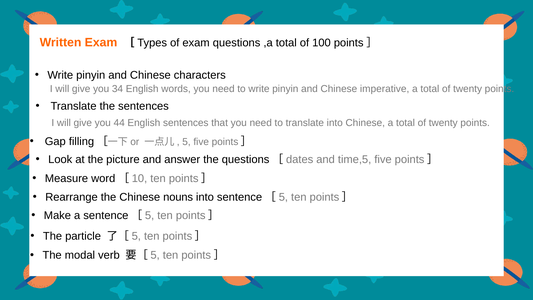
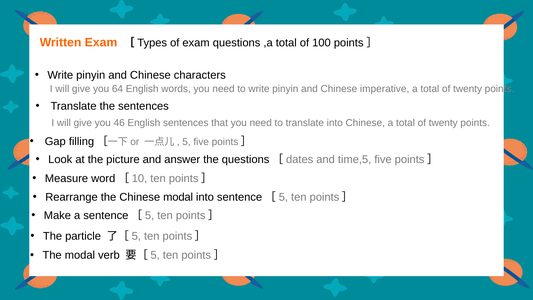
34: 34 -> 64
44: 44 -> 46
Chinese nouns: nouns -> modal
